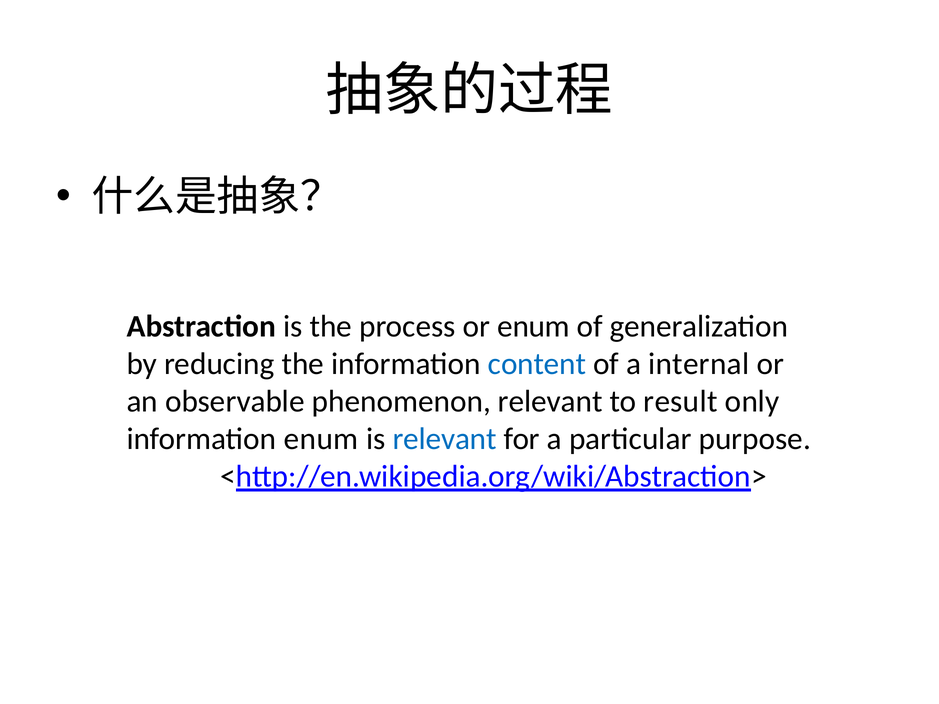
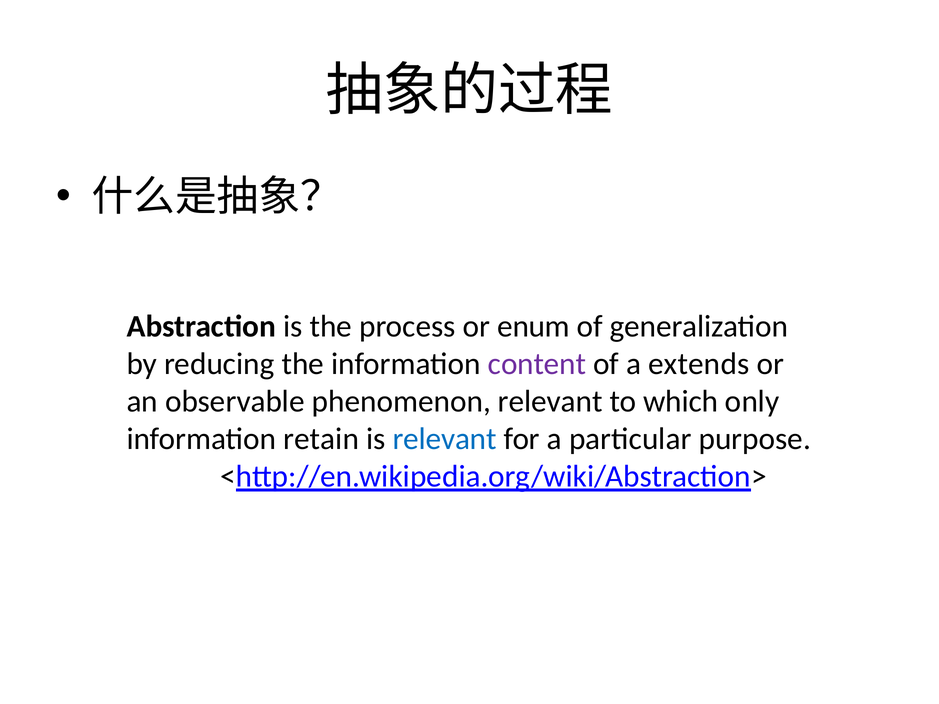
content colour: blue -> purple
internal: internal -> extends
result: result -> which
information enum: enum -> retain
